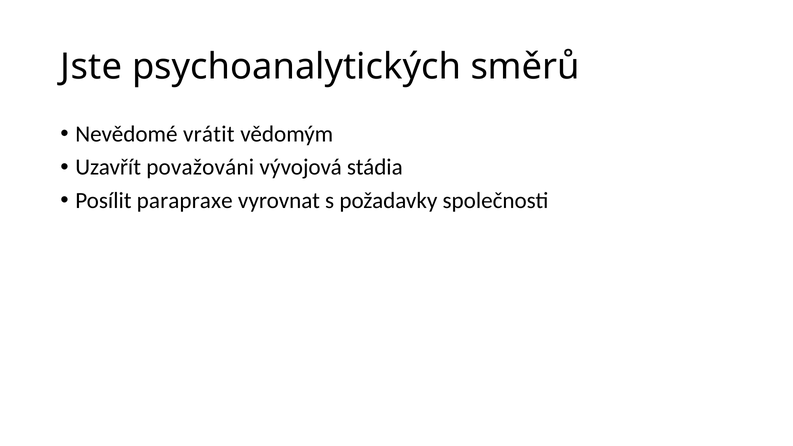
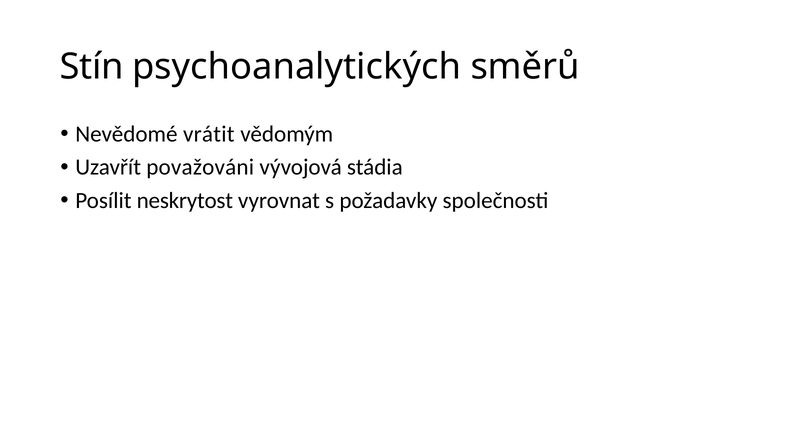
Jste: Jste -> Stín
parapraxe: parapraxe -> neskrytost
